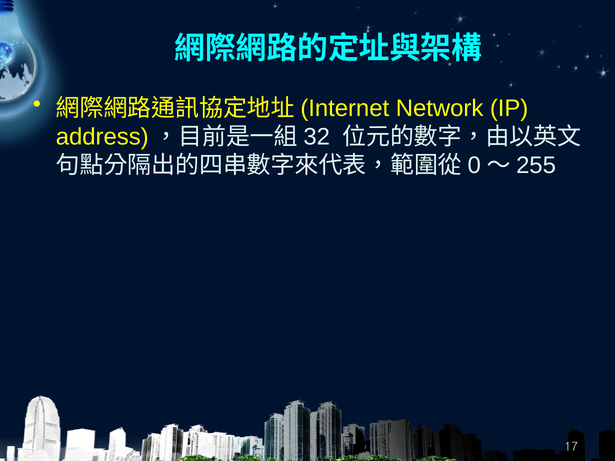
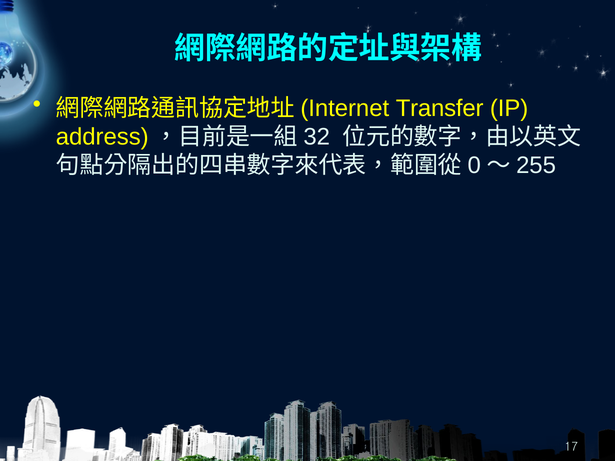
Network: Network -> Transfer
